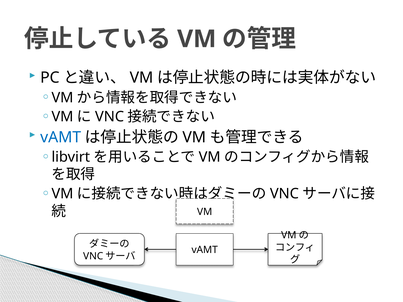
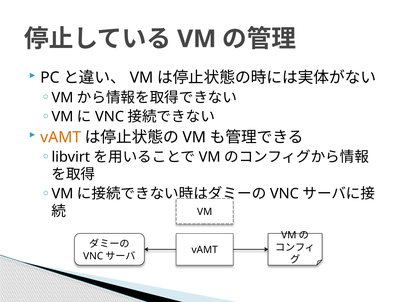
vAMT at (61, 137) colour: blue -> orange
